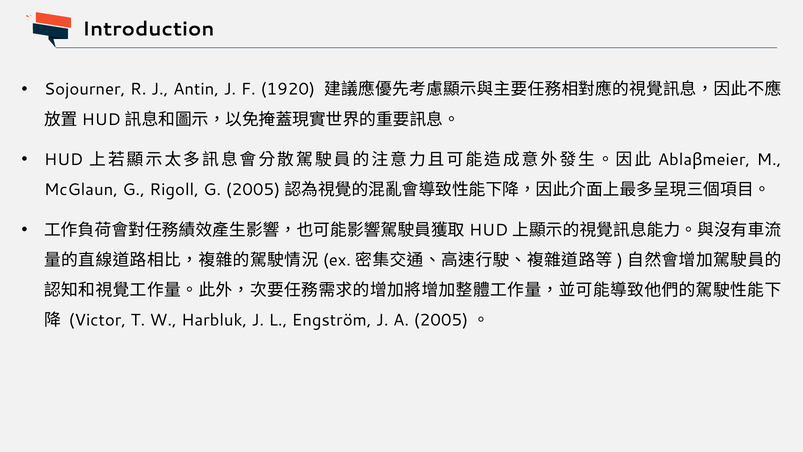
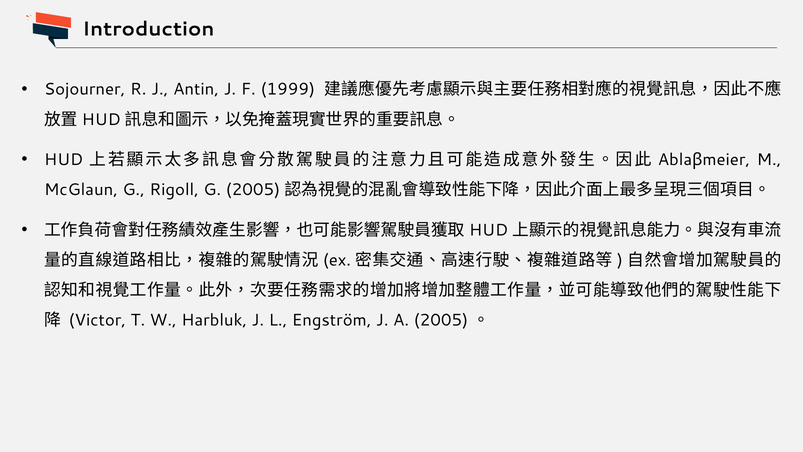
1920: 1920 -> 1999
